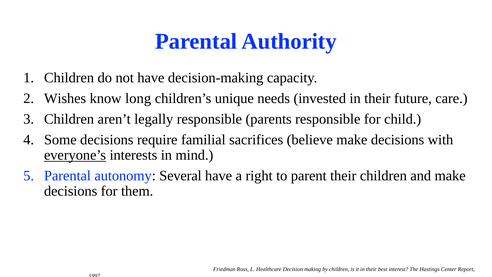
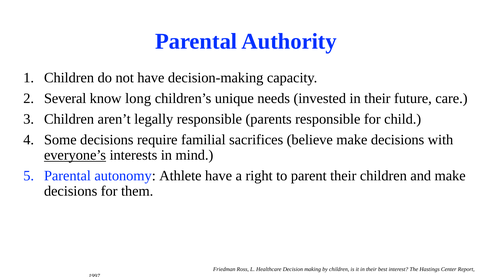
Wishes: Wishes -> Several
Several: Several -> Athlete
